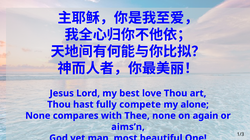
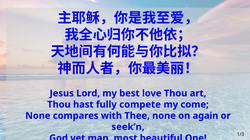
alone: alone -> come
aims’n: aims’n -> seek’n
